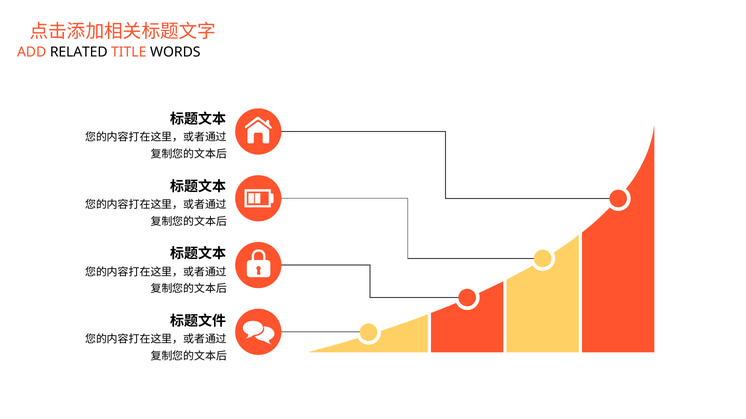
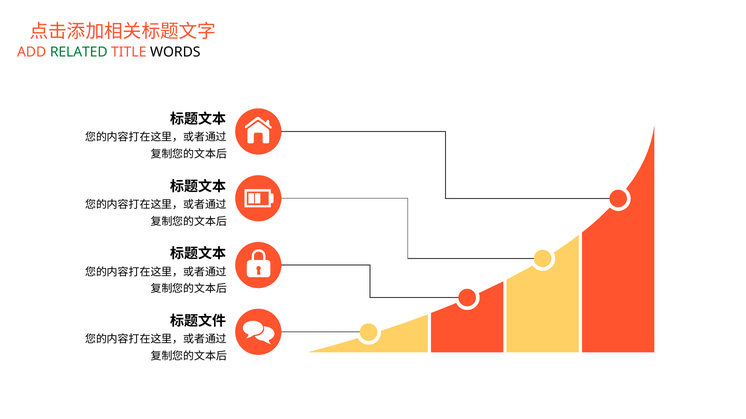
RELATED colour: black -> green
